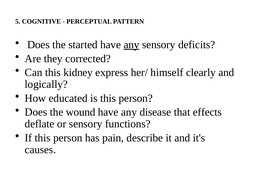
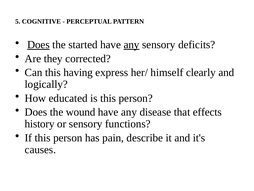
Does at (38, 45) underline: none -> present
kidney: kidney -> having
deflate: deflate -> history
